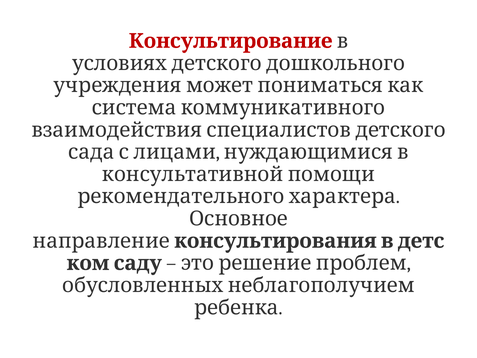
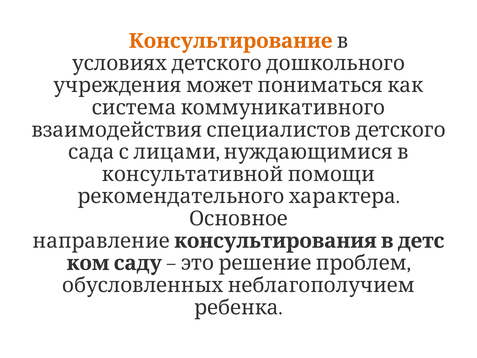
Консультирование colour: red -> orange
